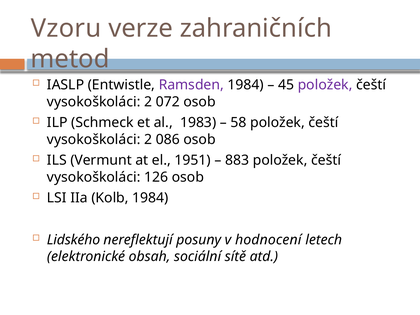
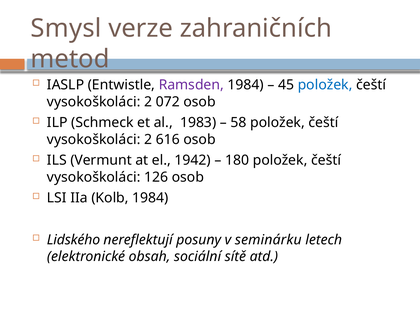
Vzoru: Vzoru -> Smysl
položek at (325, 85) colour: purple -> blue
086: 086 -> 616
1951: 1951 -> 1942
883: 883 -> 180
hodnocení: hodnocení -> seminárku
